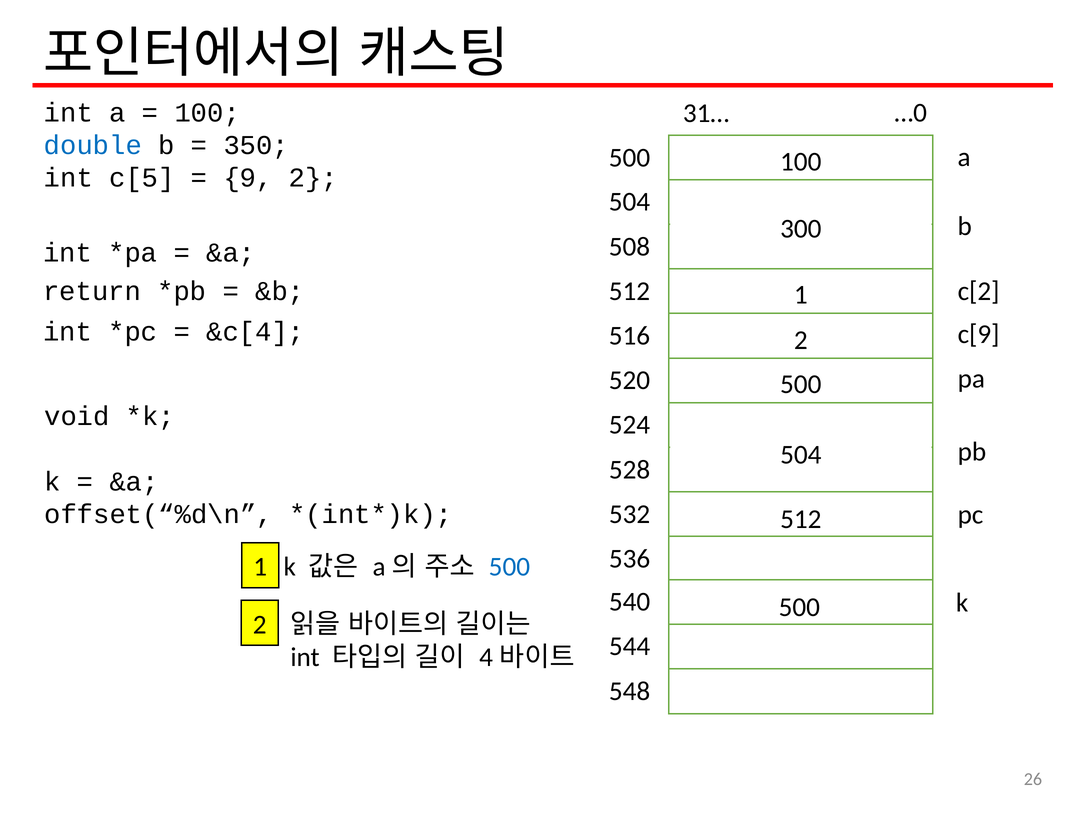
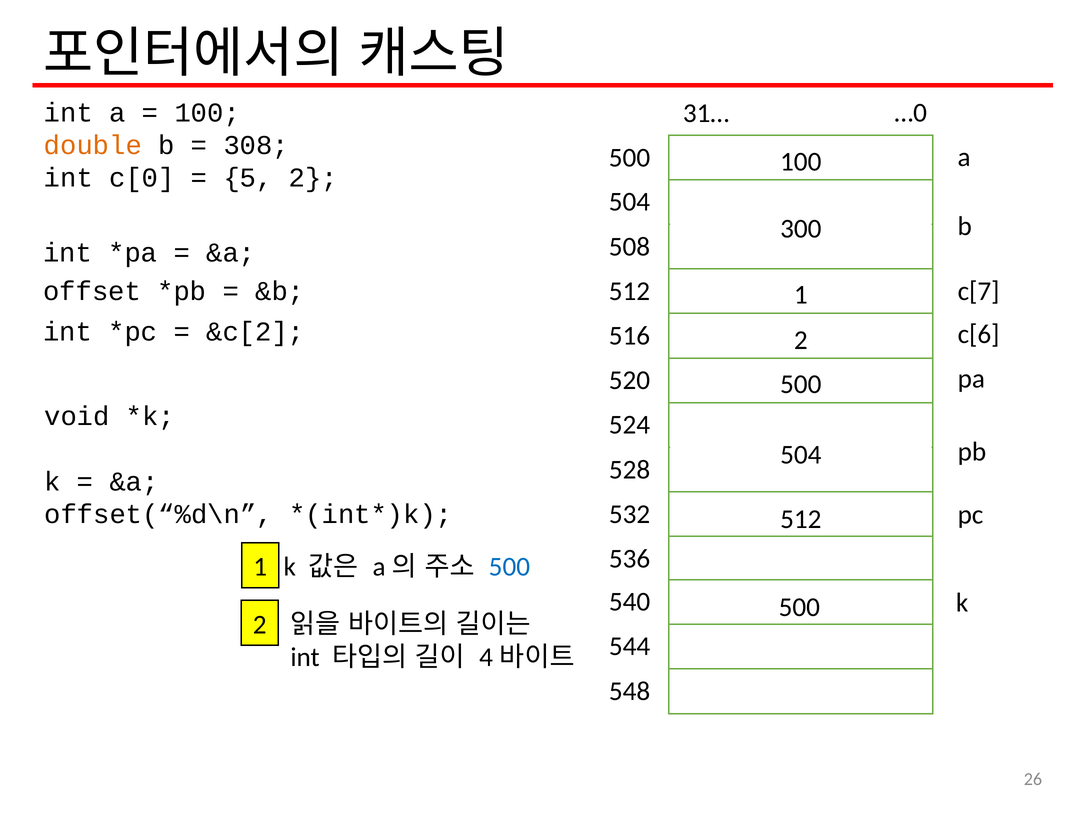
double colour: blue -> orange
350: 350 -> 308
c[5: c[5 -> c[0
9: 9 -> 5
c[2: c[2 -> c[7
return: return -> offset
&c[4: &c[4 -> &c[2
c[9: c[9 -> c[6
